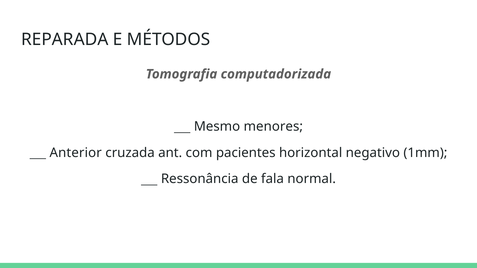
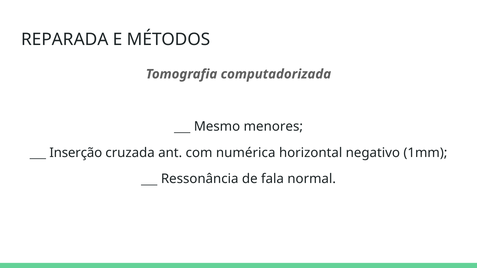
Anterior: Anterior -> Inserção
pacientes: pacientes -> numérica
